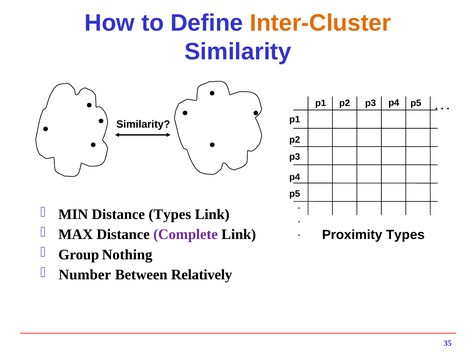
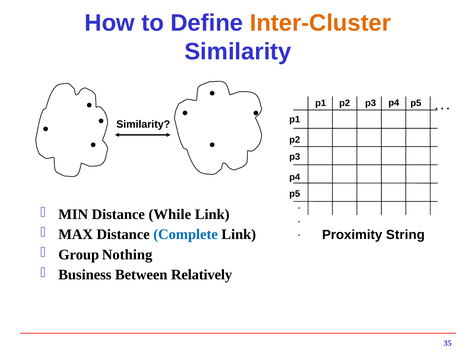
Distance Types: Types -> While
Complete colour: purple -> blue
Proximity Types: Types -> String
Number: Number -> Business
